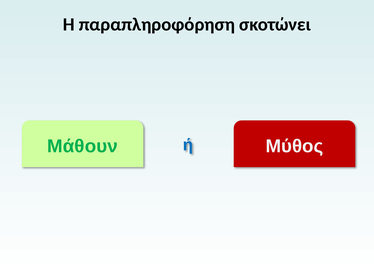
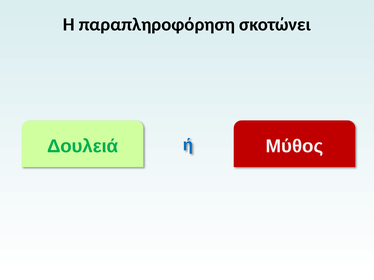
Μάθουν: Μάθουν -> Δουλειά
